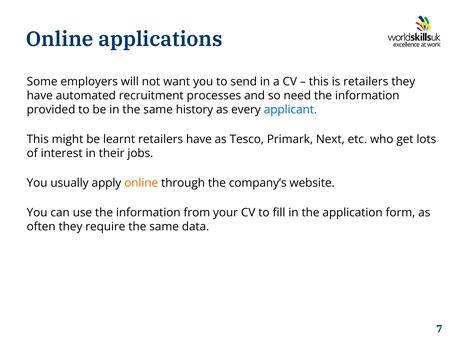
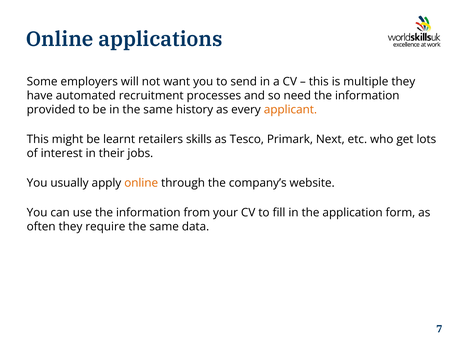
is retailers: retailers -> multiple
applicant colour: blue -> orange
retailers have: have -> skills
